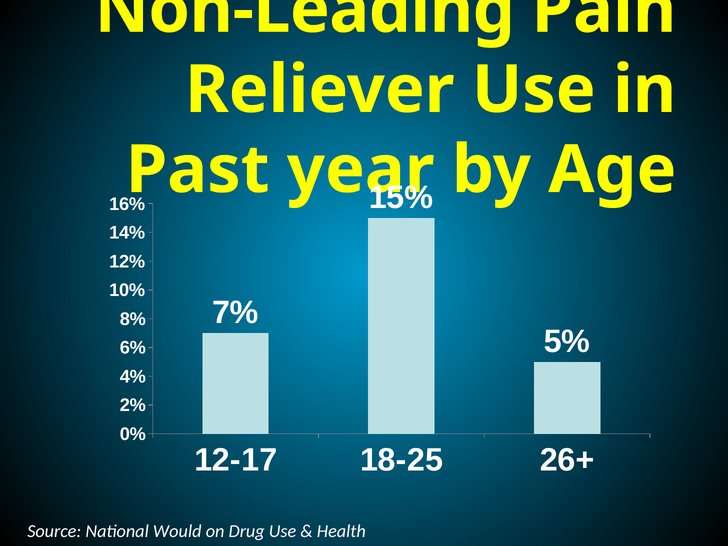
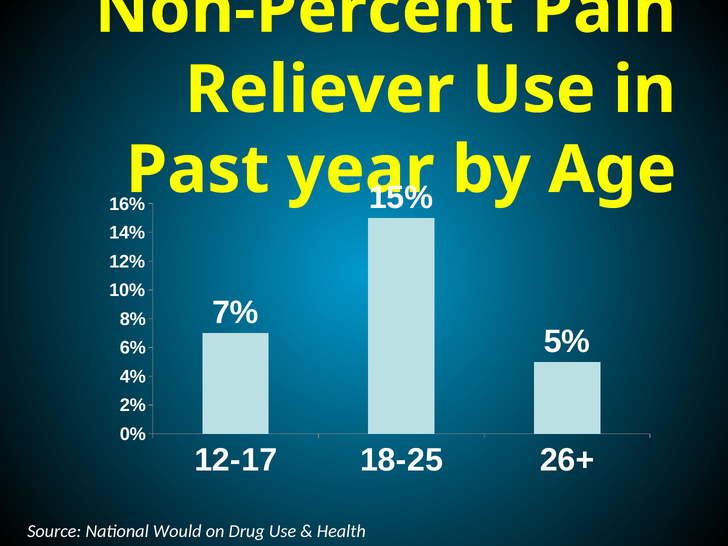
Non-Leading: Non-Leading -> Non-Percent
